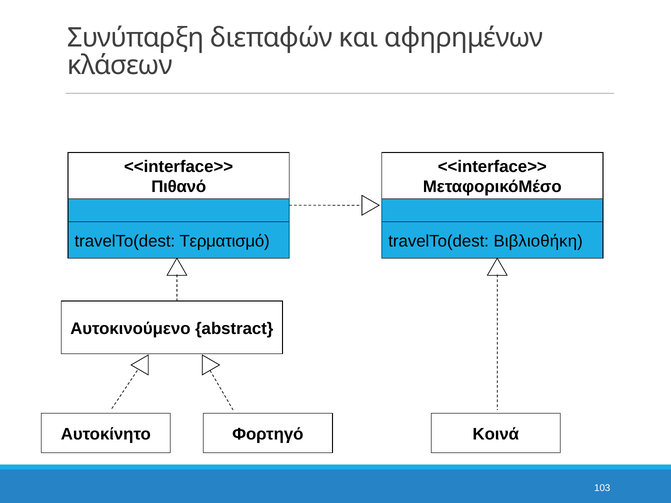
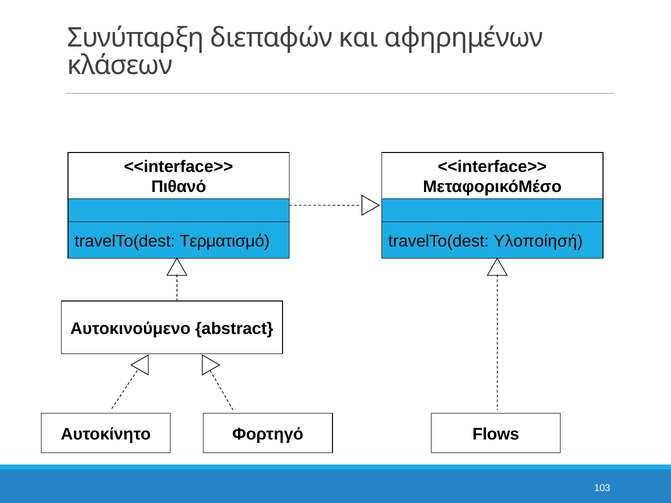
Βιβλιοθήκη: Βιβλιοθήκη -> Υλοποίησή
Κοινά: Κοινά -> Flows
